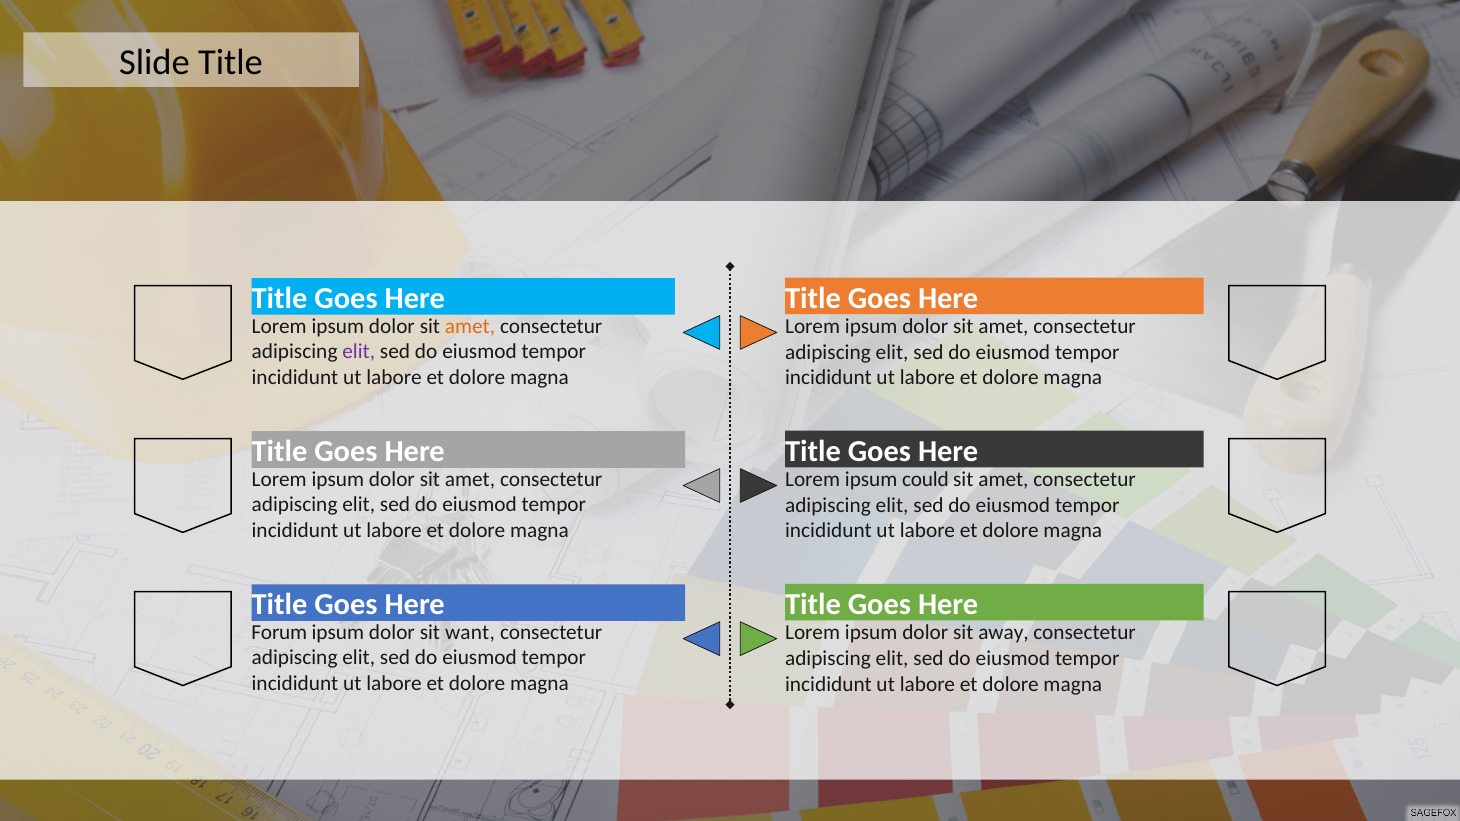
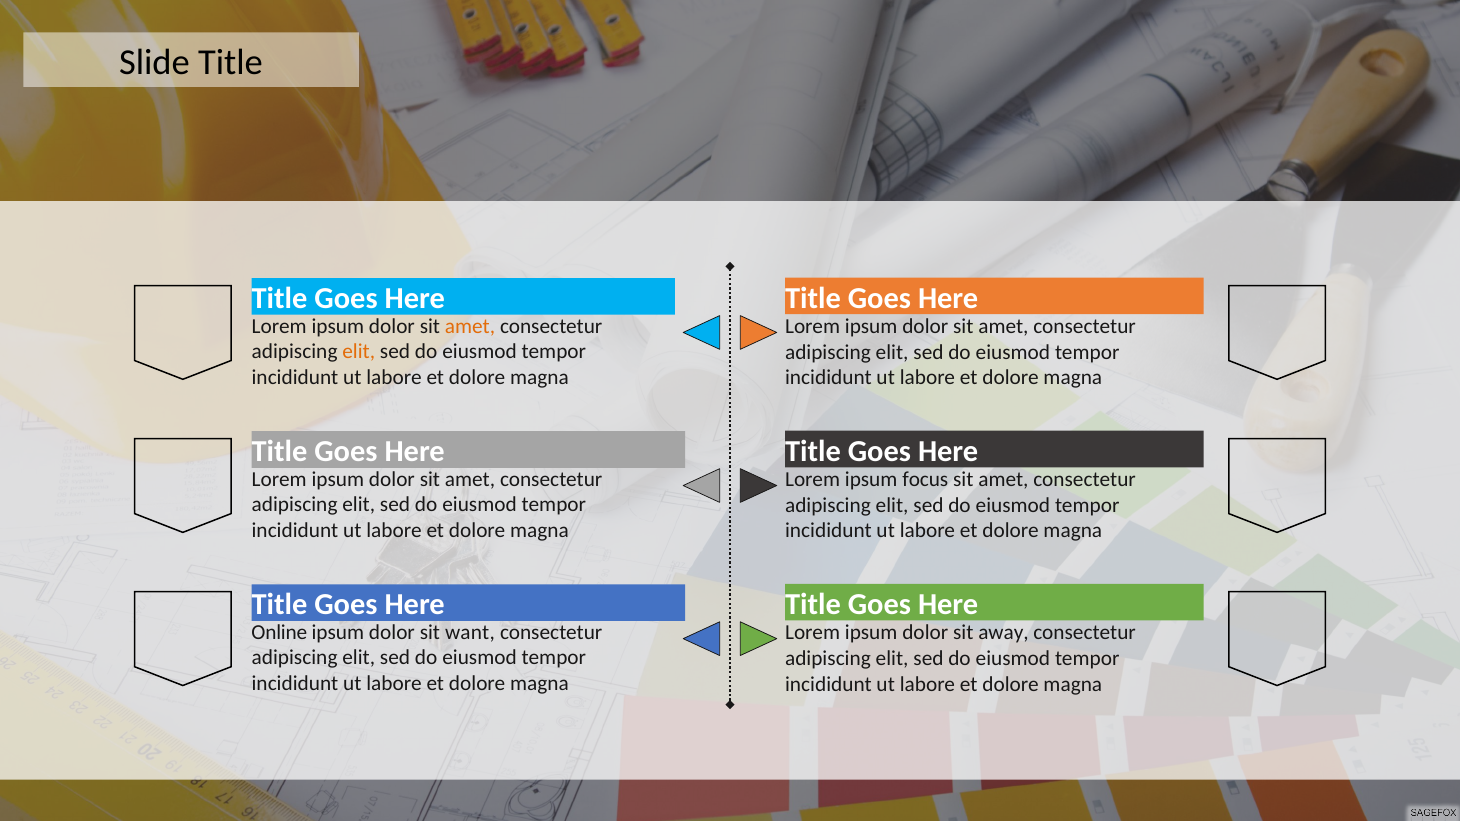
elit at (359, 352) colour: purple -> orange
could: could -> focus
Forum: Forum -> Online
